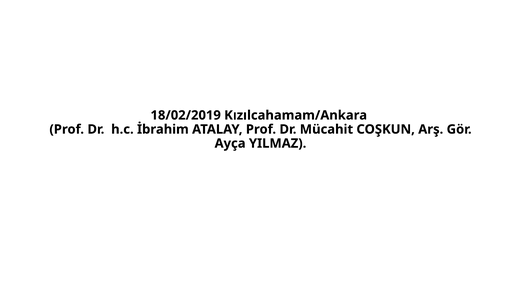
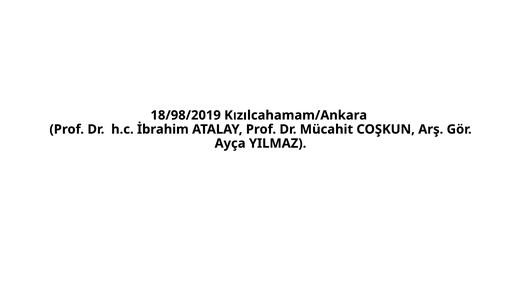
18/02/2019: 18/02/2019 -> 18/98/2019
